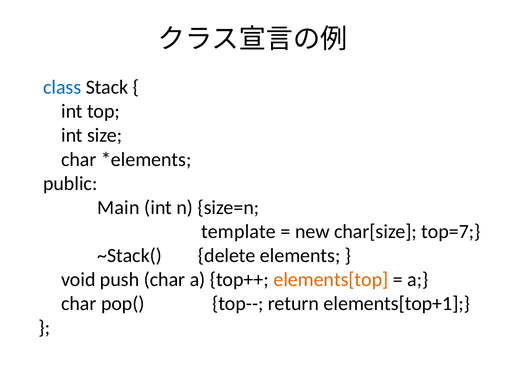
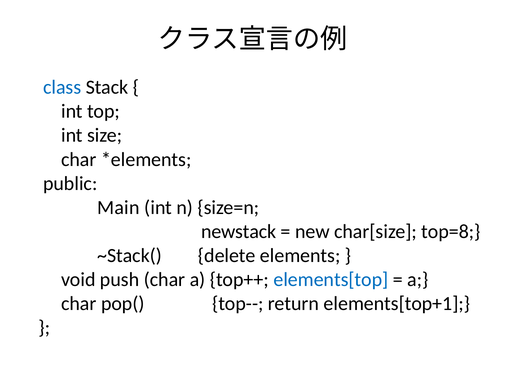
template: template -> newstack
top=7: top=7 -> top=8
elements[top colour: orange -> blue
